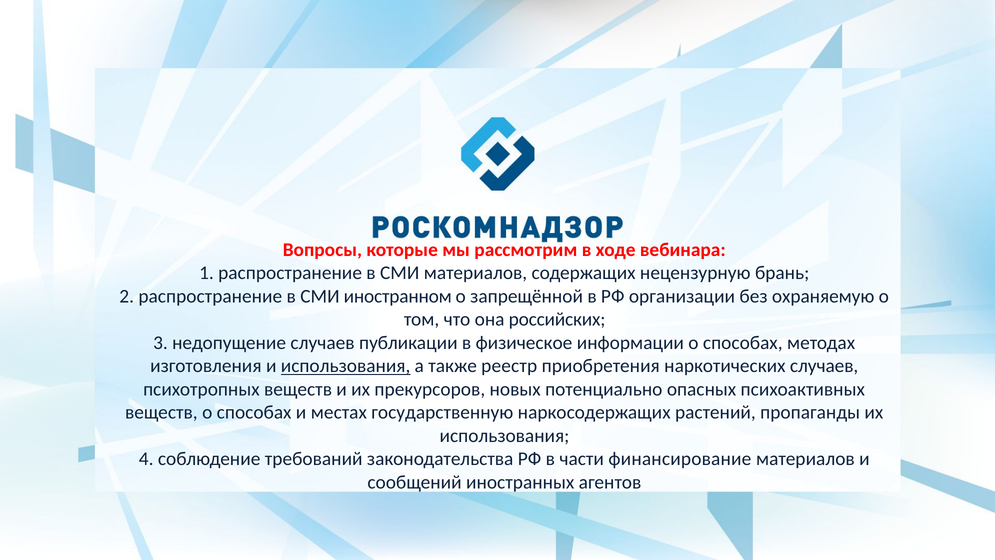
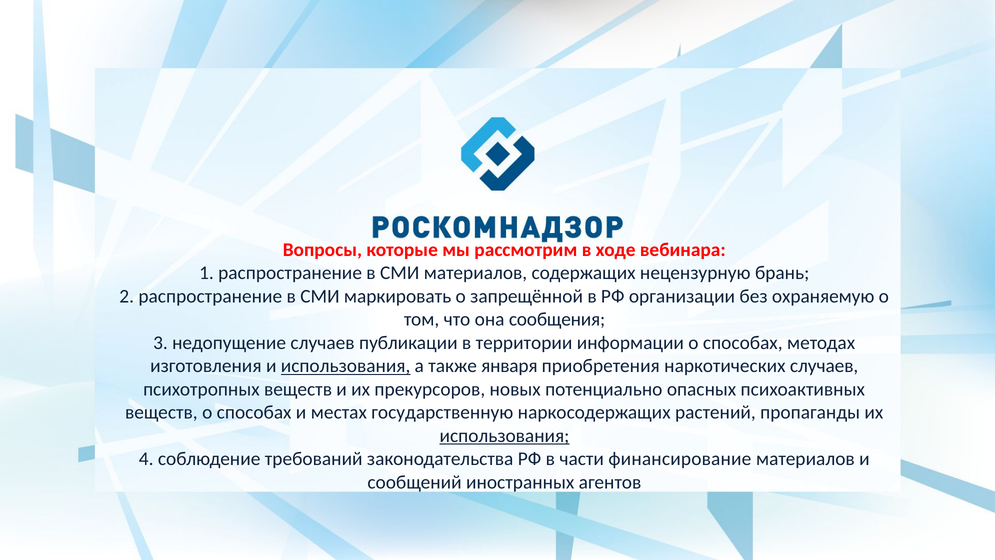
иностранном: иностранном -> маркировать
российских: российских -> сообщения
физическое: физическое -> территории
реестр: реестр -> января
использования at (504, 436) underline: none -> present
